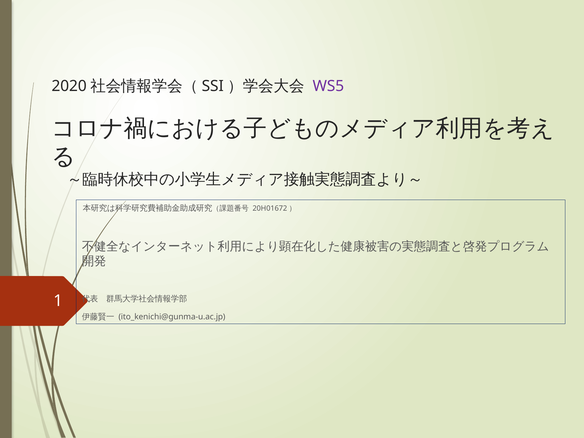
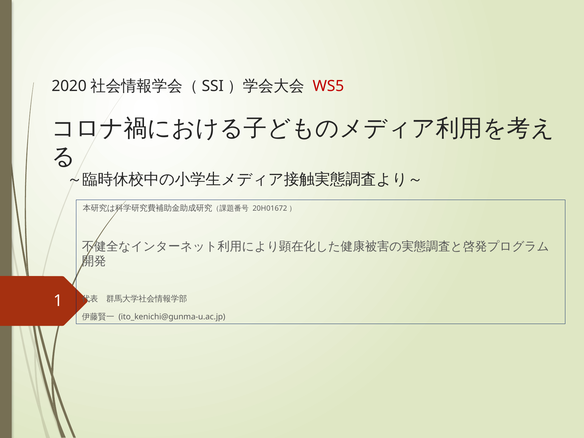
WS5 colour: purple -> red
